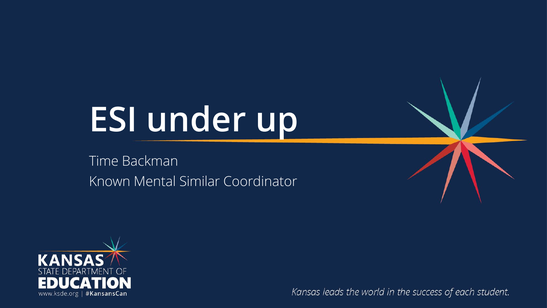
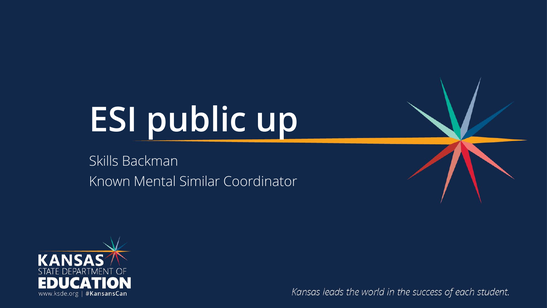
under: under -> public
Time: Time -> Skills
